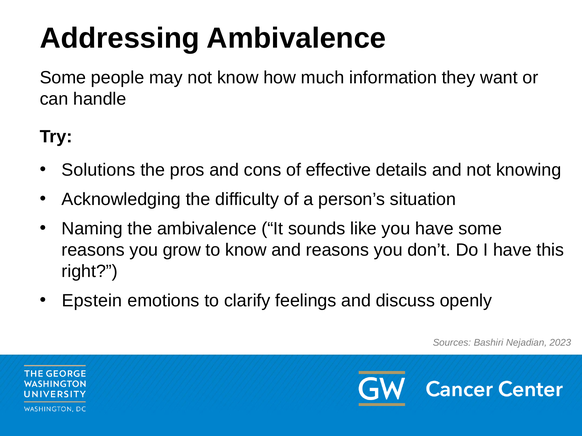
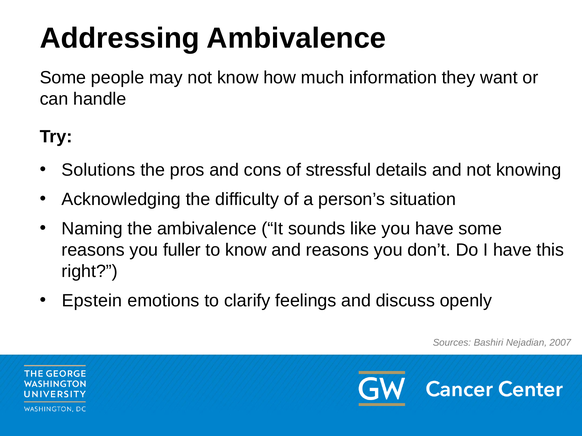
effective: effective -> stressful
grow: grow -> fuller
2023: 2023 -> 2007
